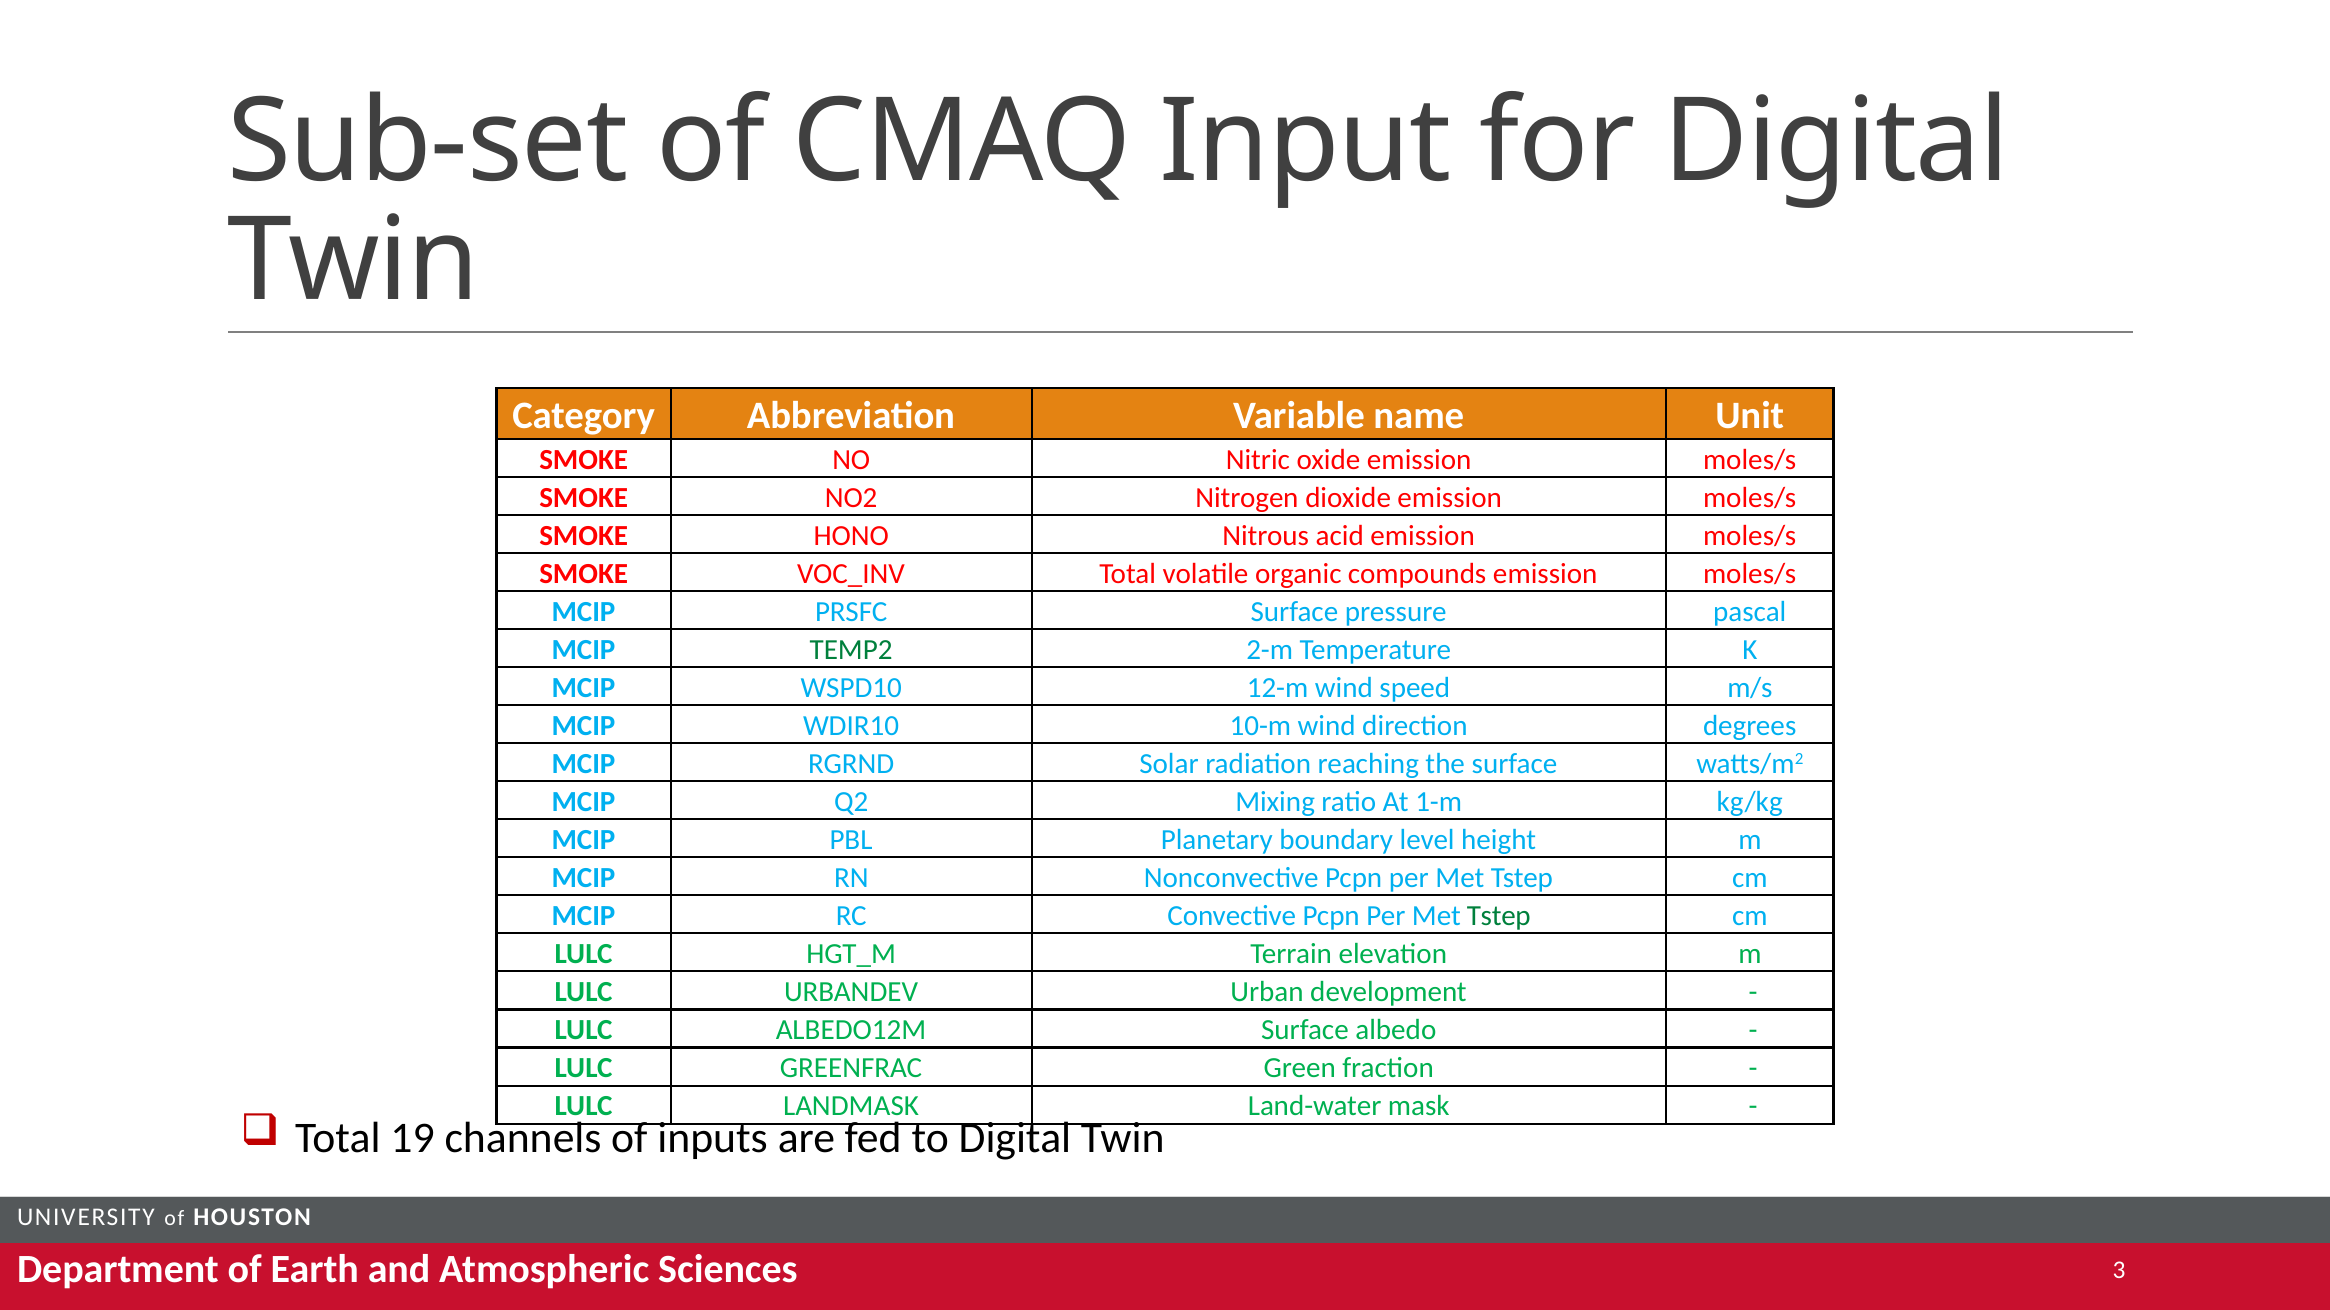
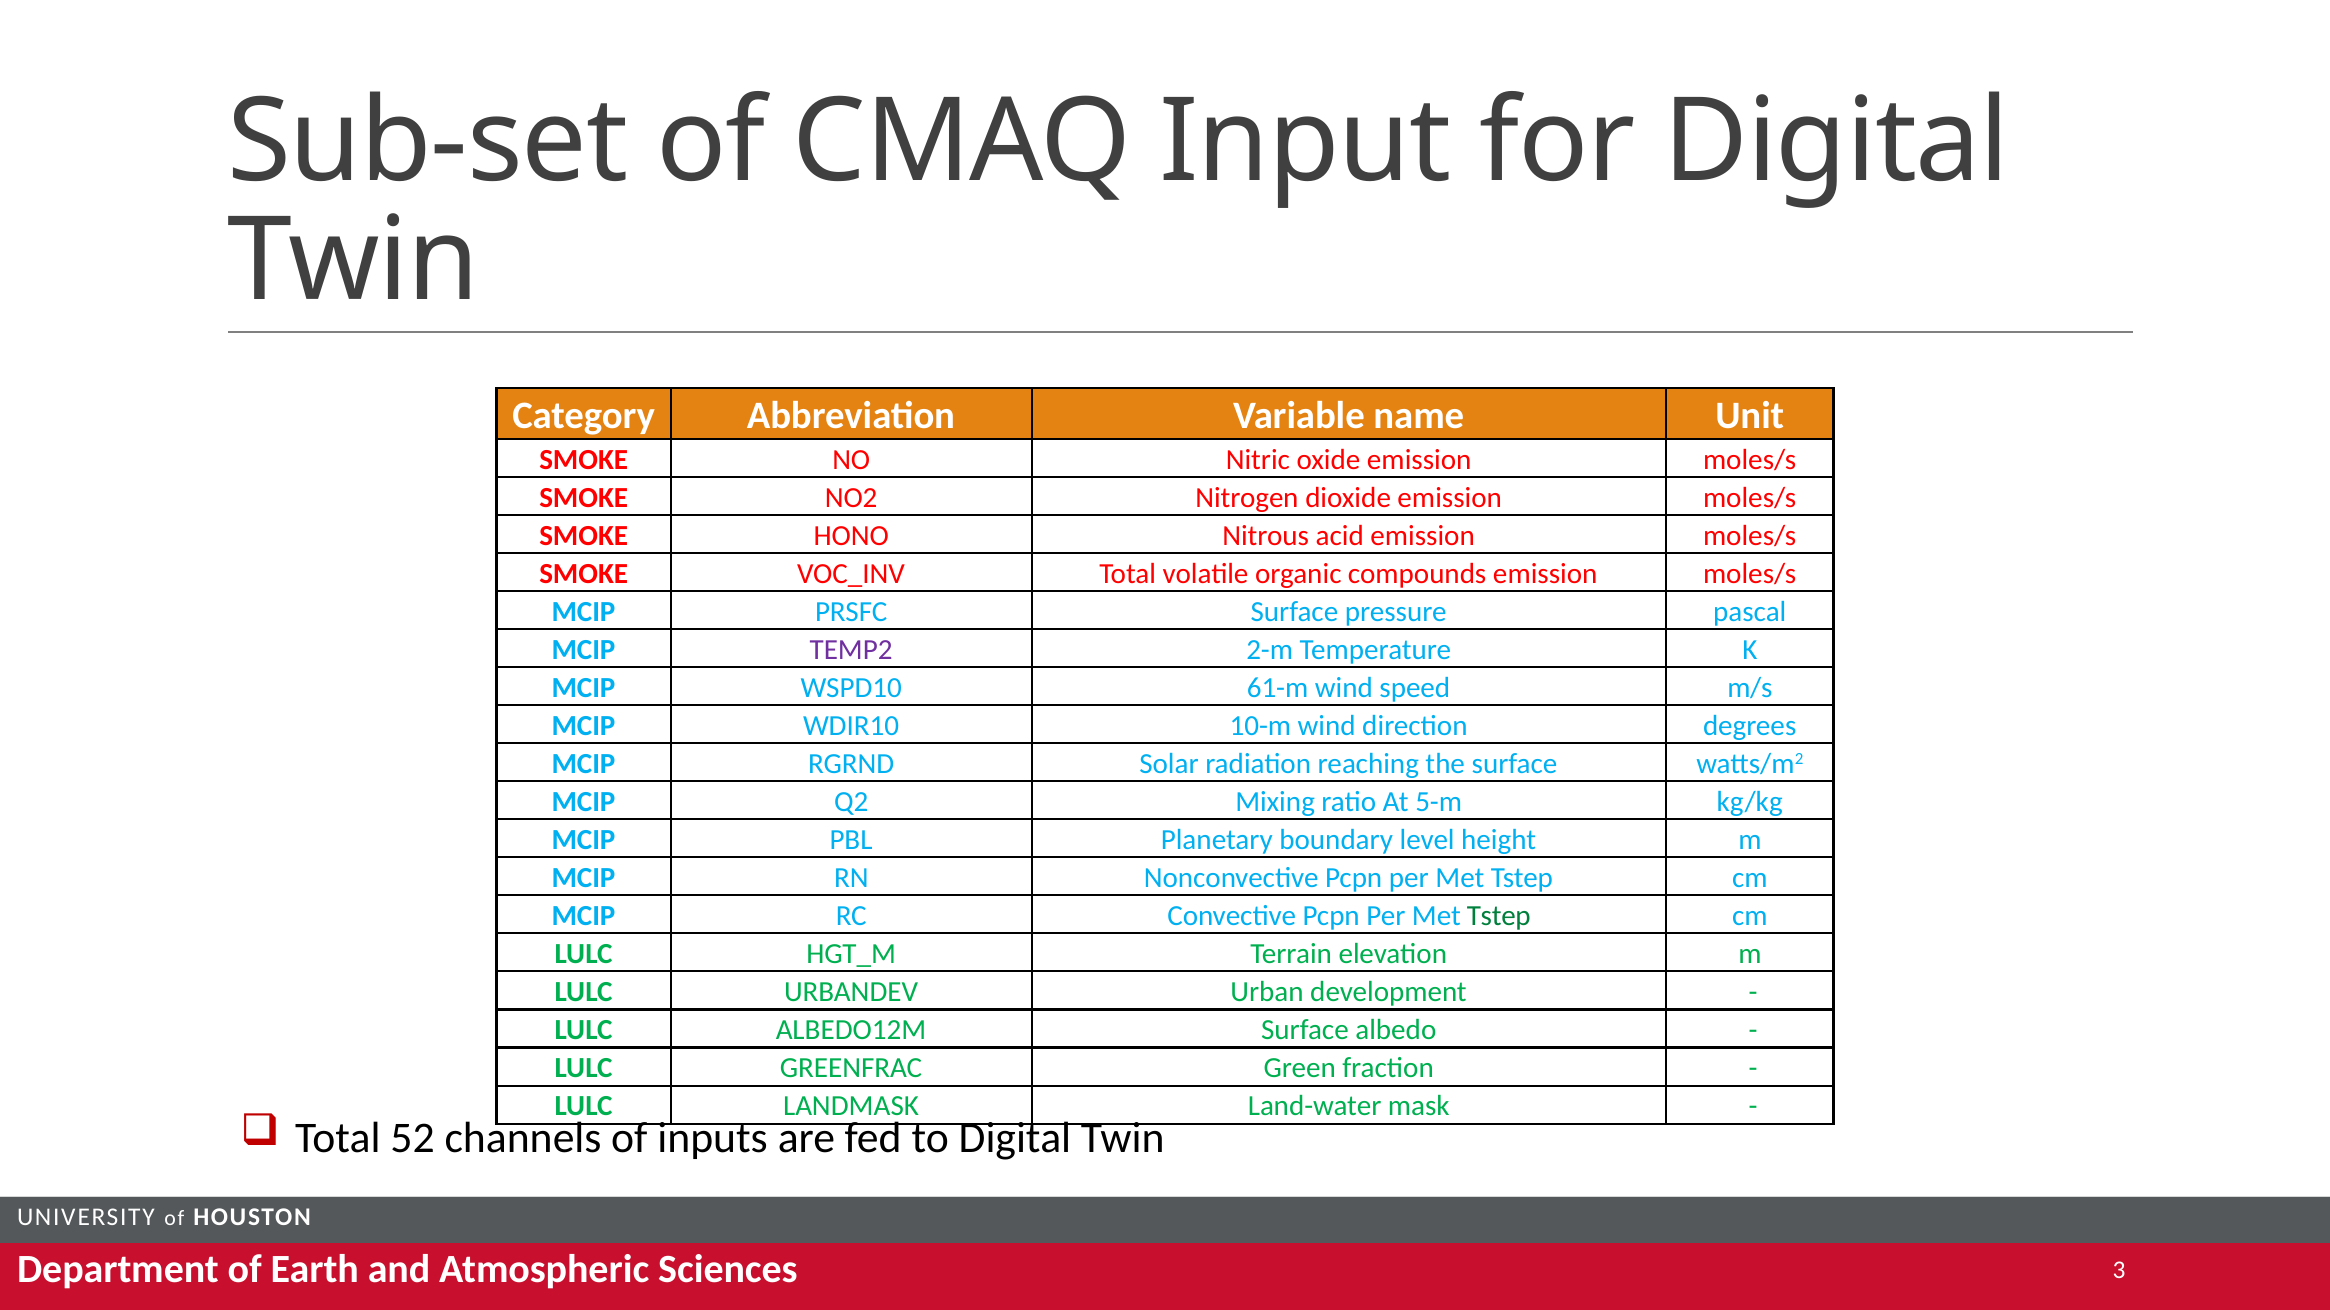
TEMP2 colour: green -> purple
12-m: 12-m -> 61-m
1-m: 1-m -> 5-m
19: 19 -> 52
